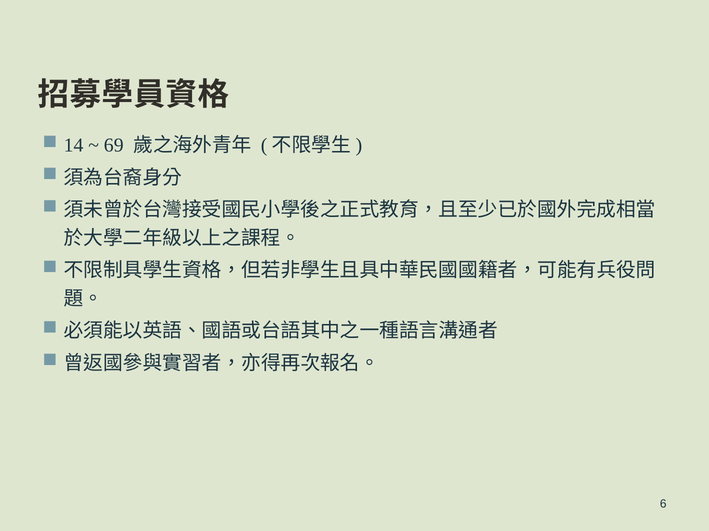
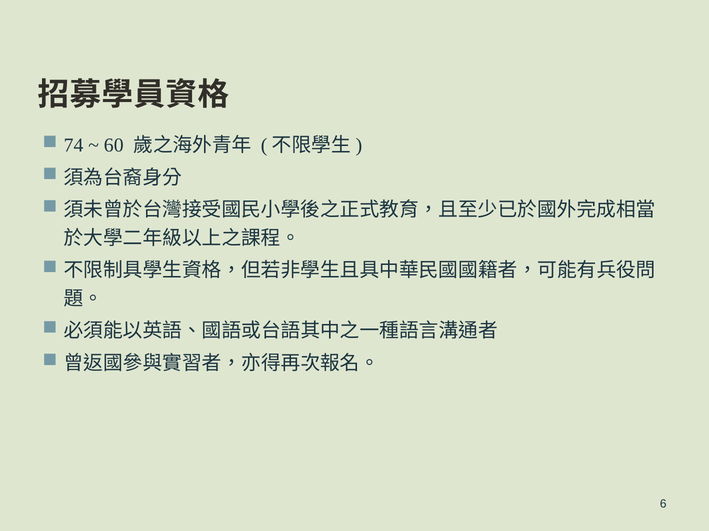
14: 14 -> 74
69: 69 -> 60
